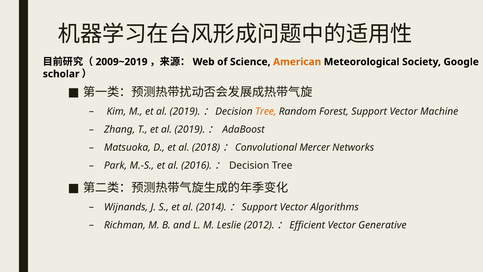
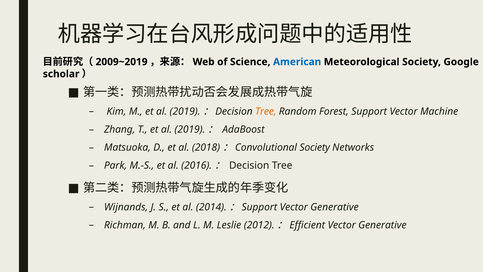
American colour: orange -> blue
Mercer at (315, 147): Mercer -> Society
Support Vector Algorithms: Algorithms -> Generative
